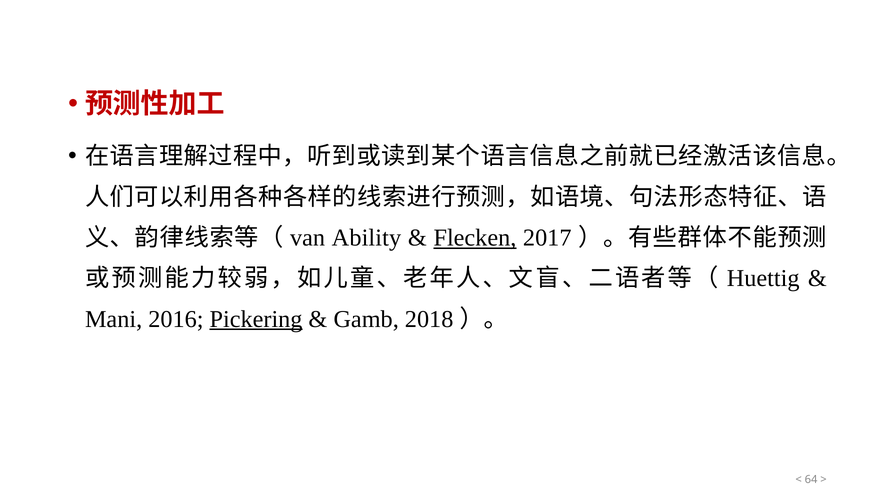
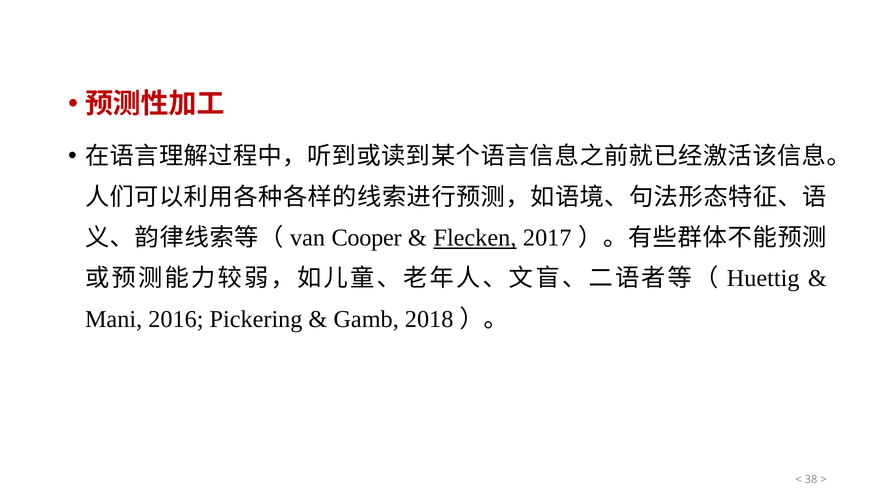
Ability: Ability -> Cooper
Pickering underline: present -> none
64: 64 -> 38
